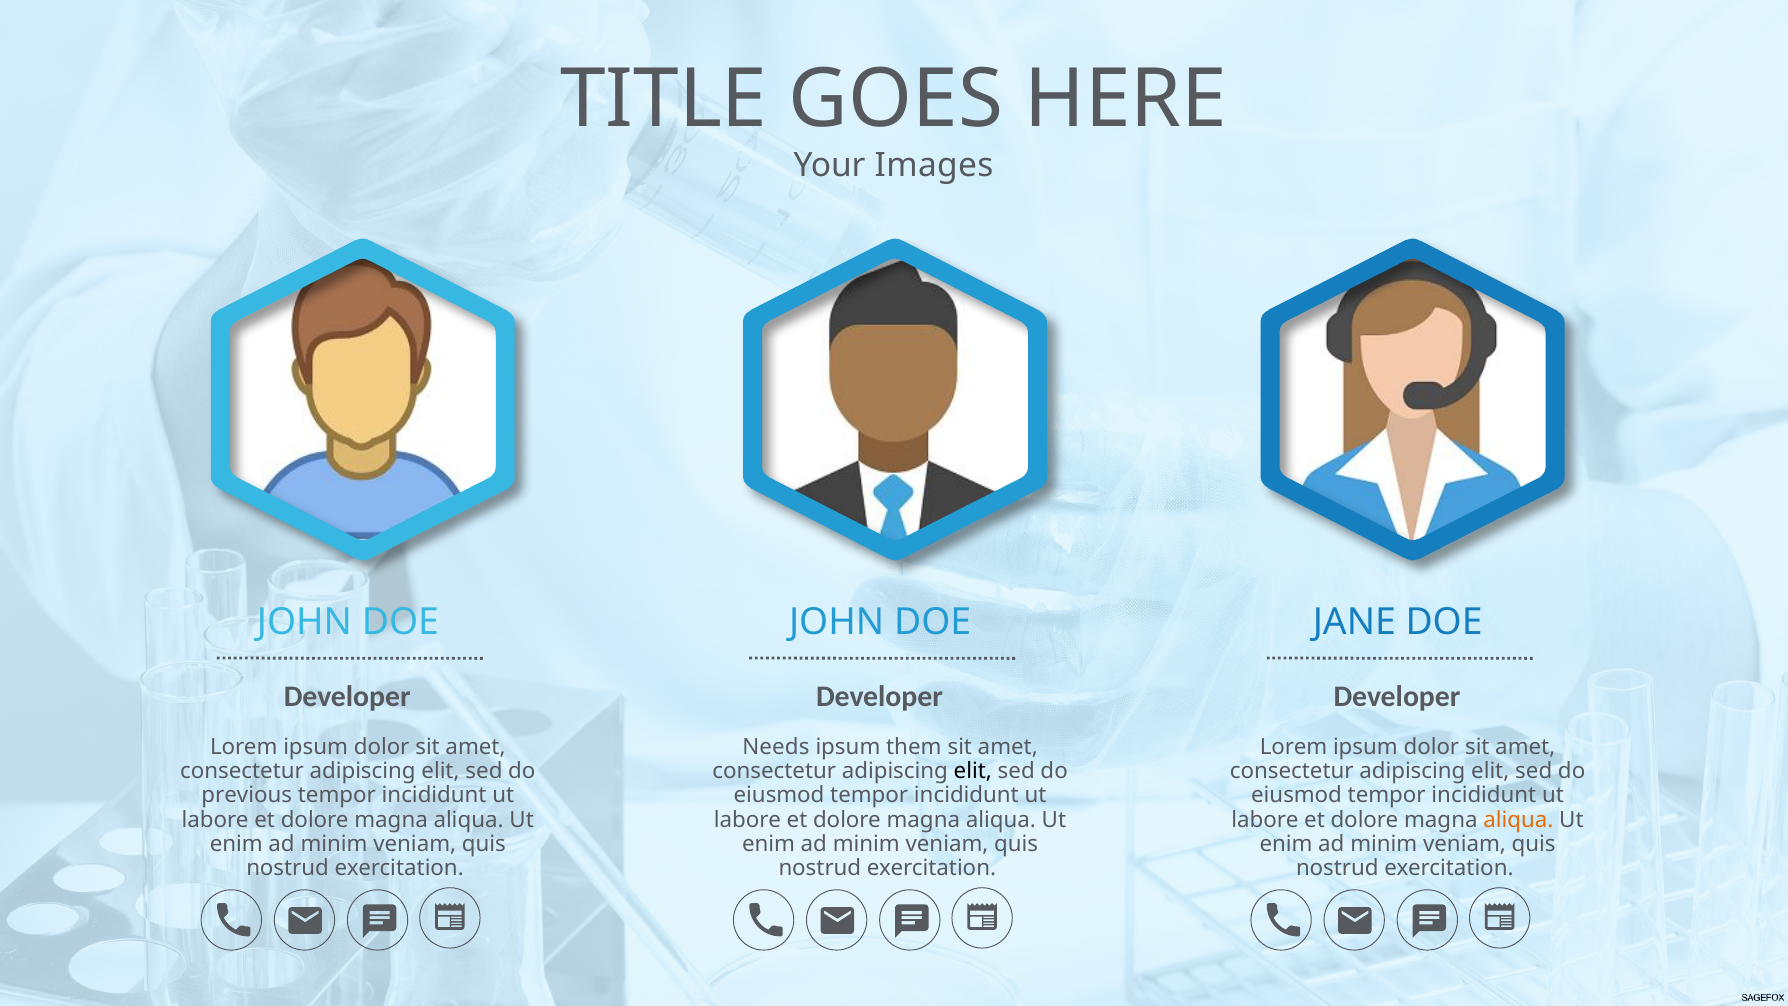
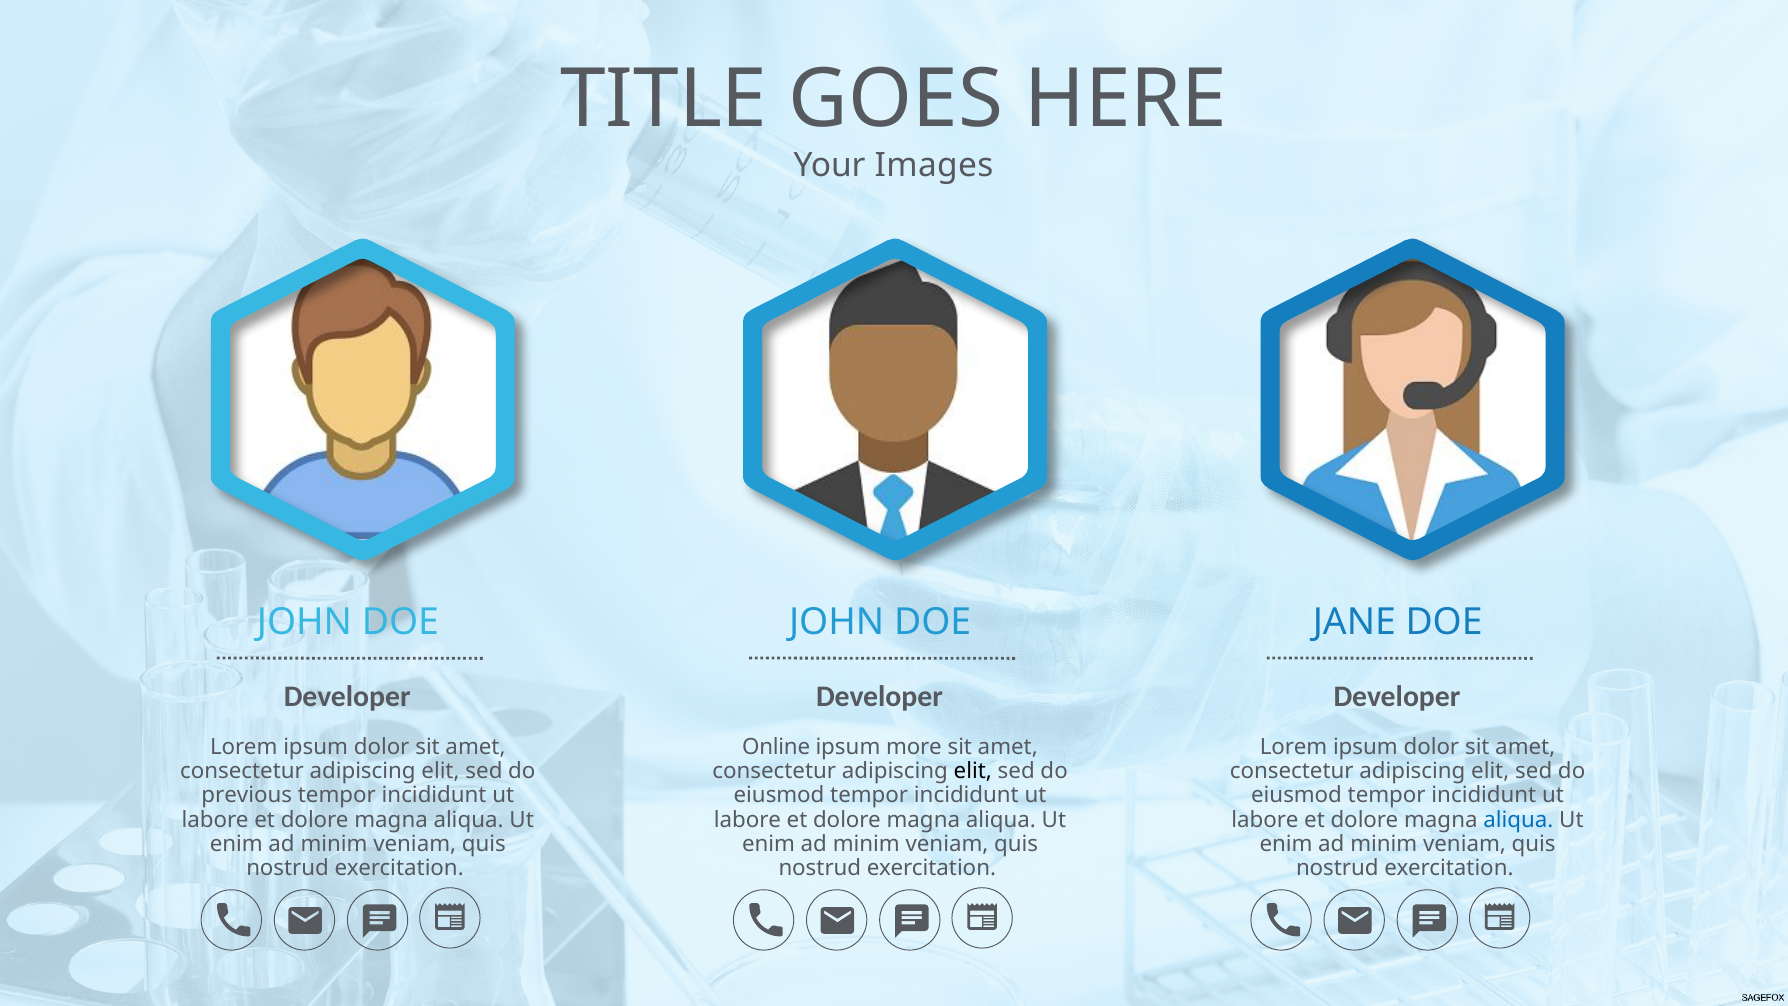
Needs: Needs -> Online
them: them -> more
aliqua at (1518, 819) colour: orange -> blue
